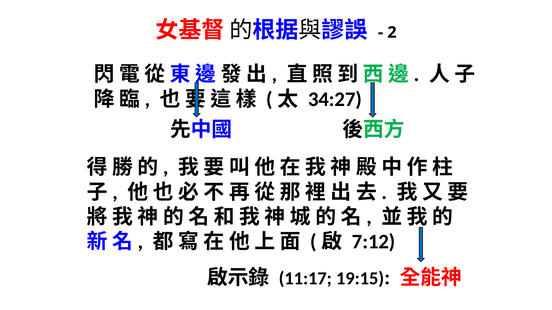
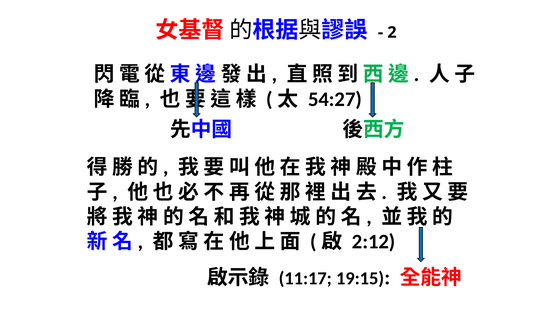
34:27: 34:27 -> 54:27
7:12: 7:12 -> 2:12
